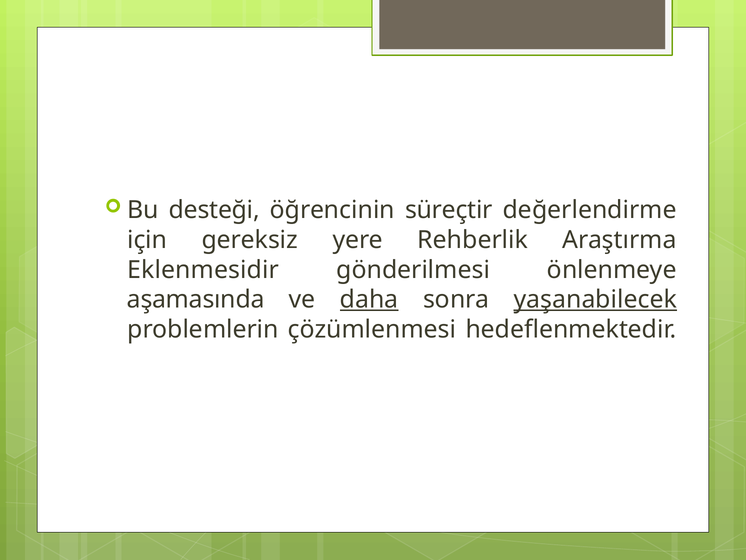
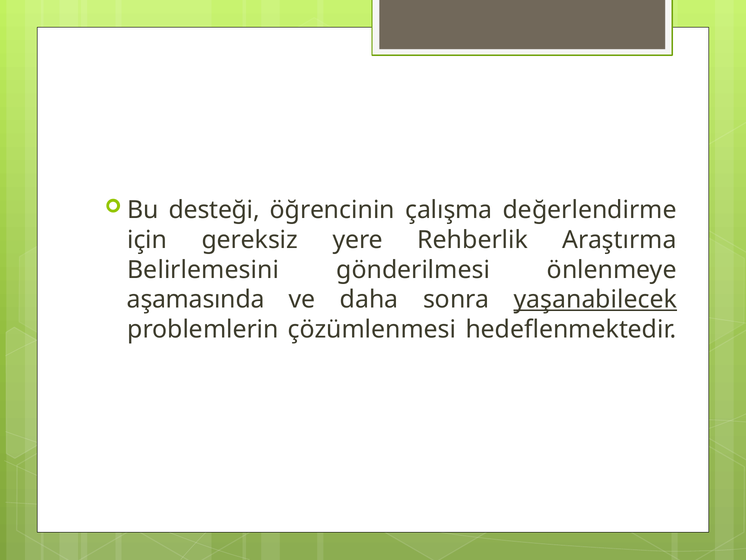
süreçtir: süreçtir -> çalışma
Eklenmesidir: Eklenmesidir -> Belirlemesini
daha underline: present -> none
